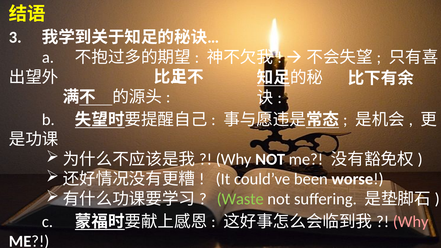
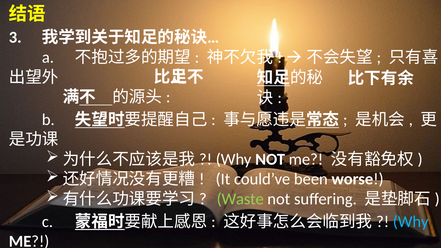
Why at (411, 222) colour: pink -> light blue
